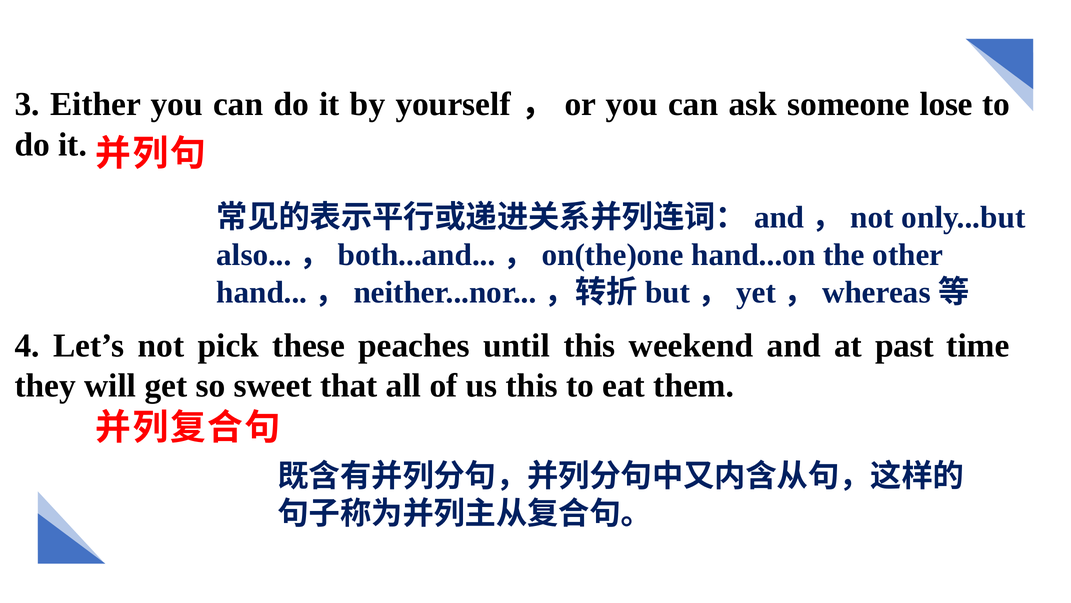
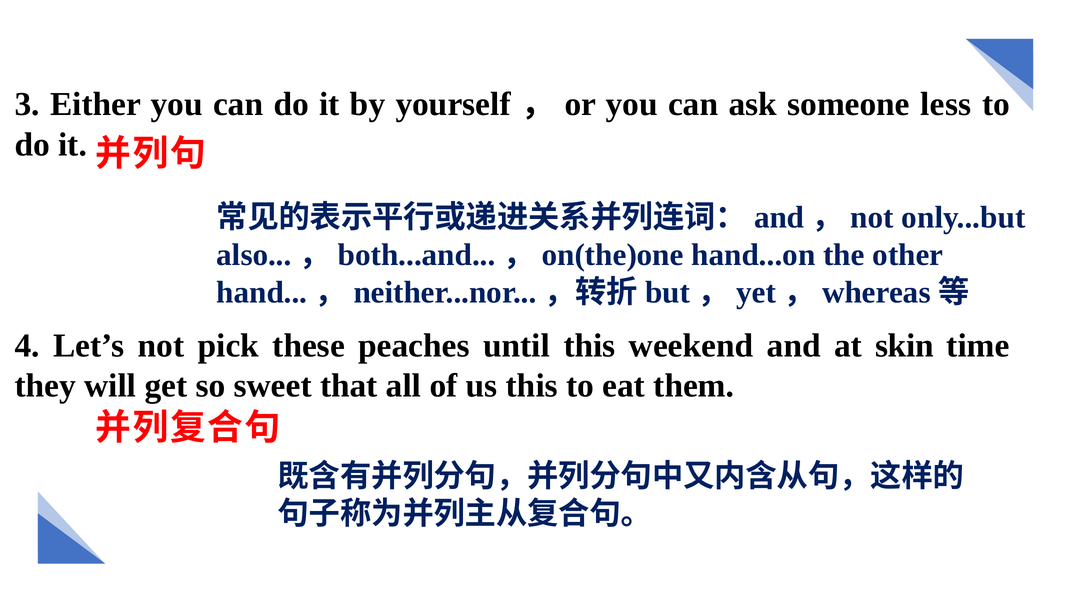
lose: lose -> less
past: past -> skin
